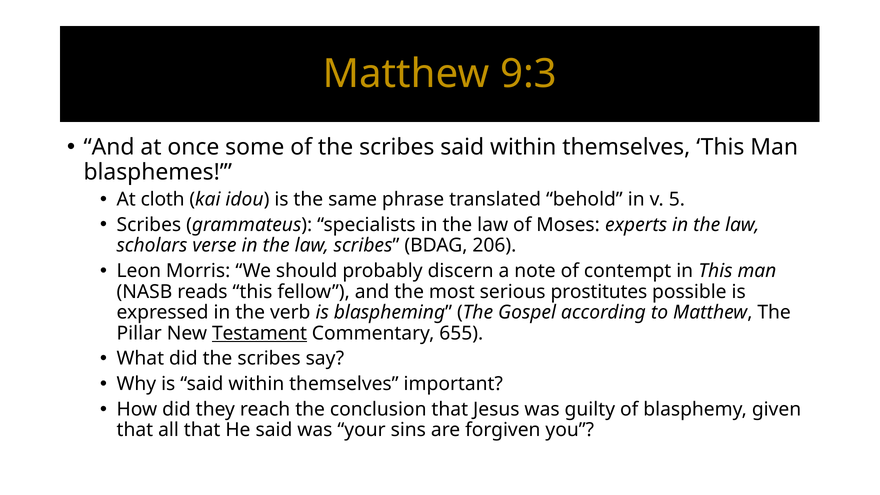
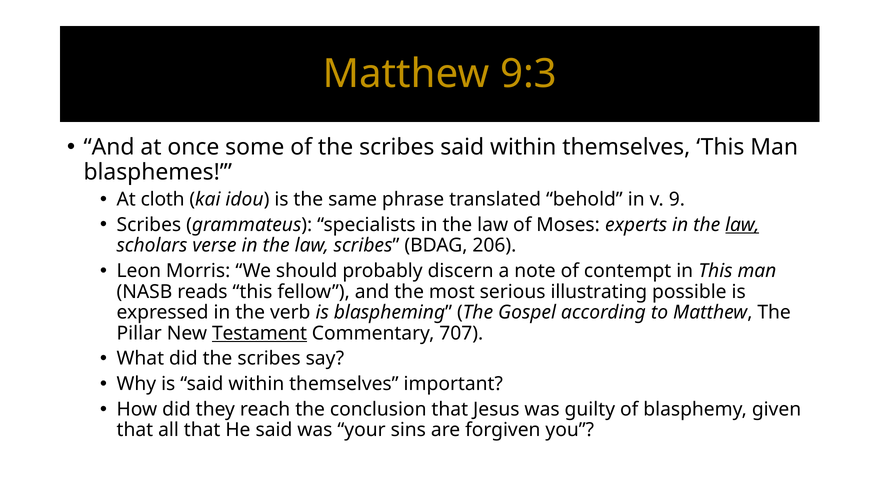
5: 5 -> 9
law at (742, 225) underline: none -> present
prostitutes: prostitutes -> illustrating
655: 655 -> 707
